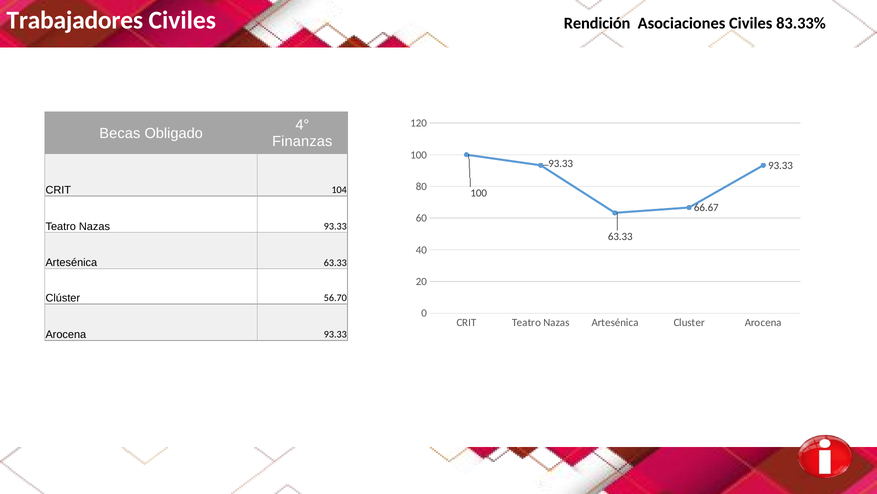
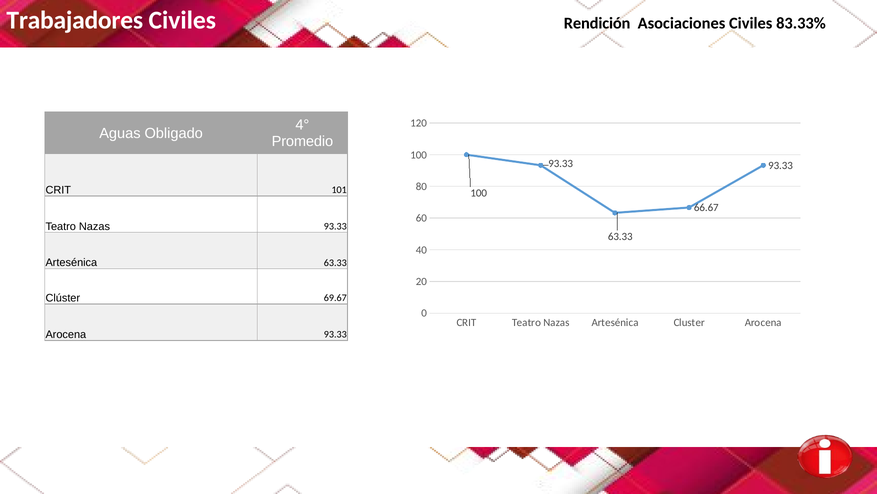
Becas: Becas -> Aguas
Finanzas: Finanzas -> Promedio
104: 104 -> 101
56.70: 56.70 -> 69.67
